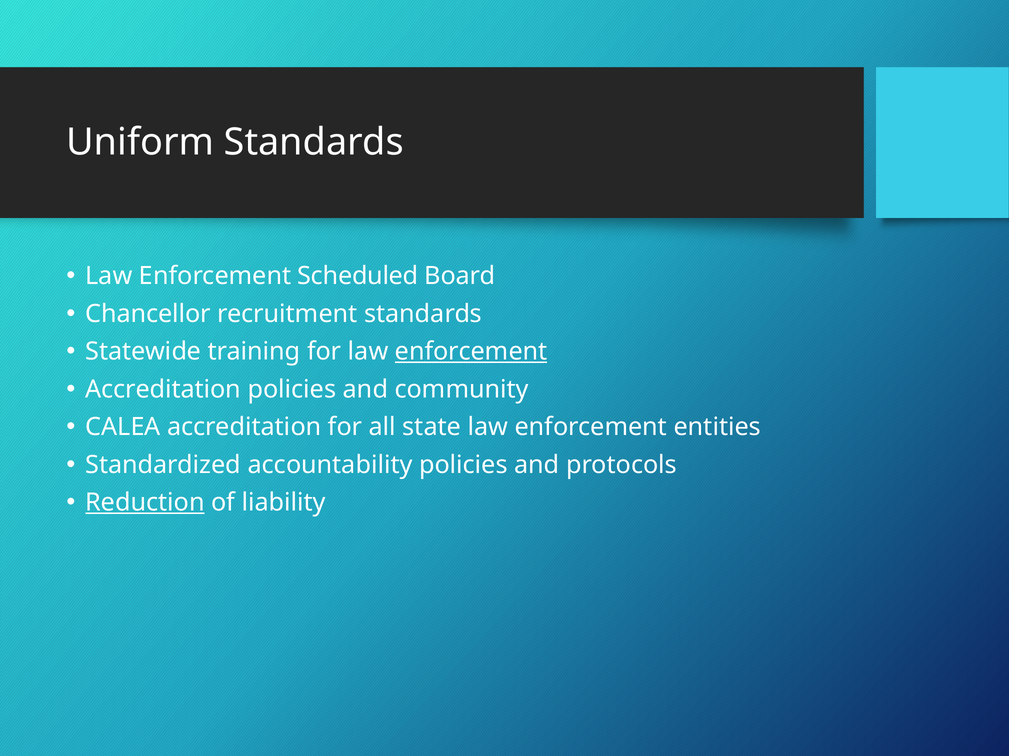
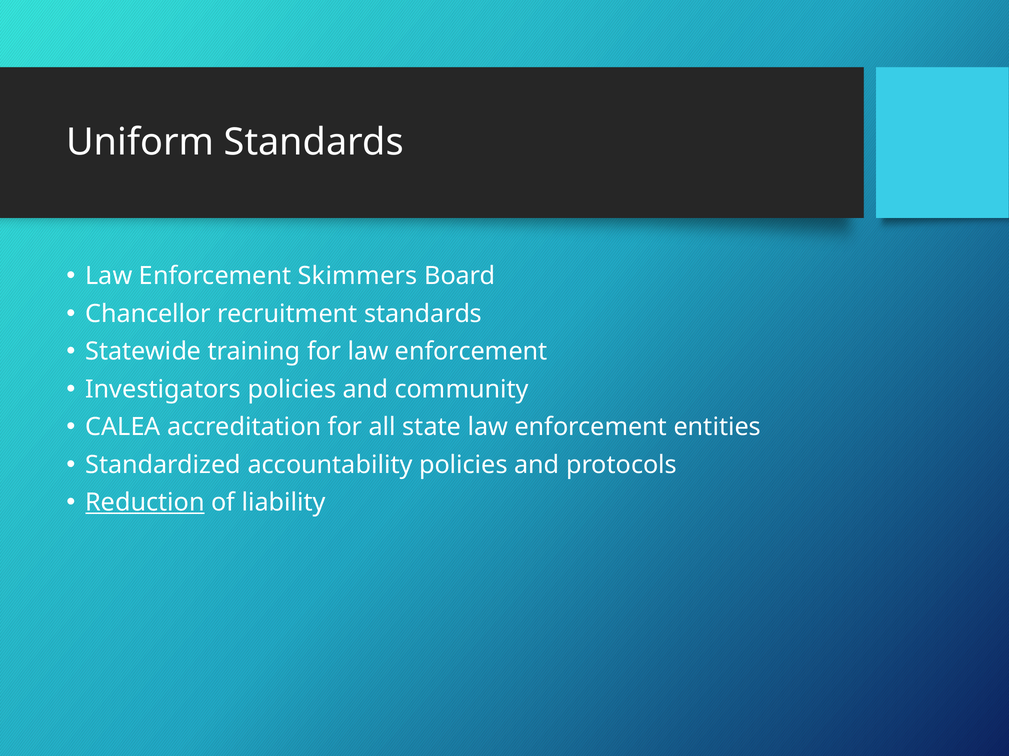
Scheduled: Scheduled -> Skimmers
enforcement at (471, 352) underline: present -> none
Accreditation at (163, 390): Accreditation -> Investigators
